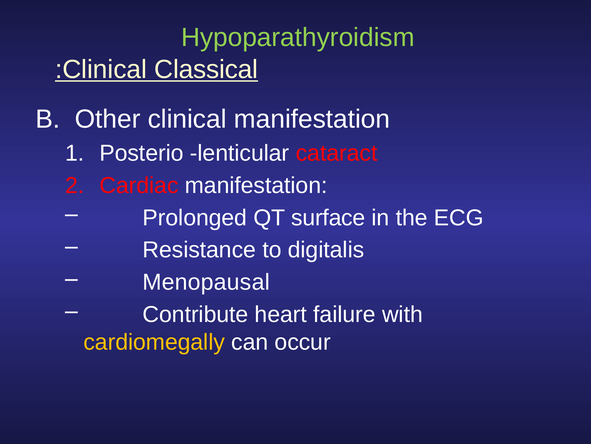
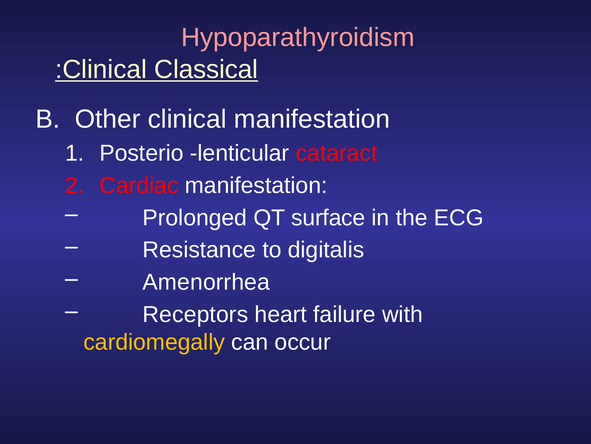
Hypoparathyroidism colour: light green -> pink
Menopausal: Menopausal -> Amenorrhea
Contribute: Contribute -> Receptors
